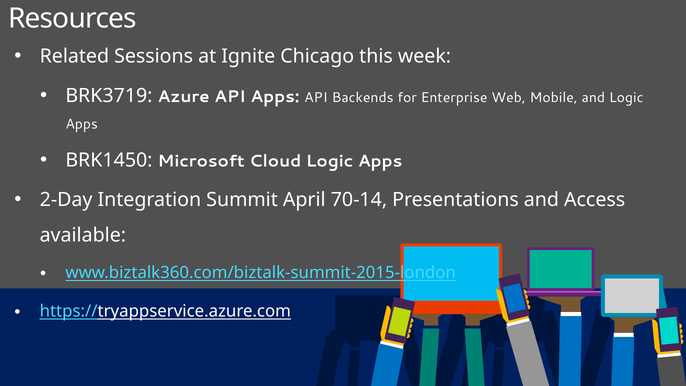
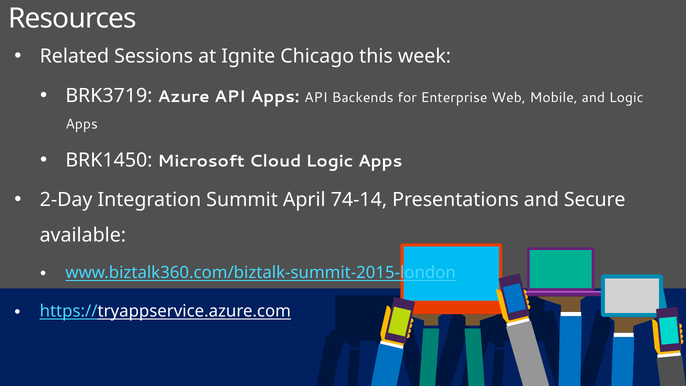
70-14: 70-14 -> 74-14
Access: Access -> Secure
